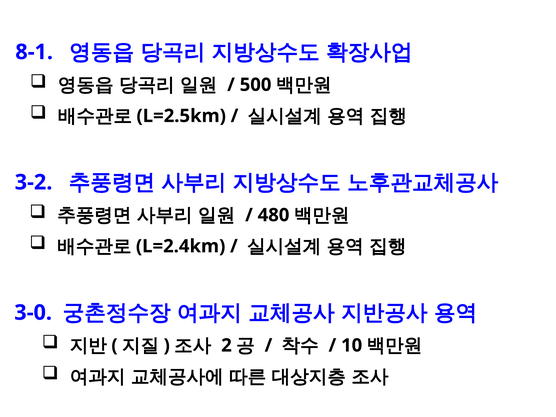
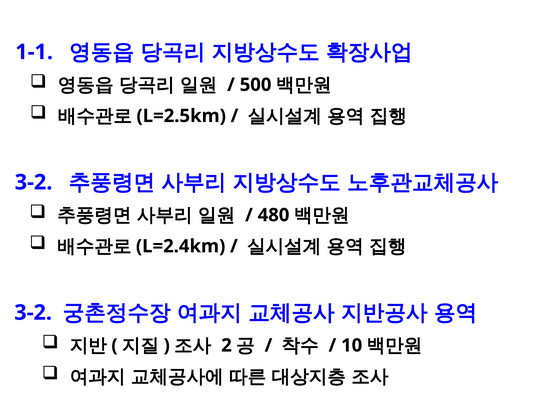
8-1: 8-1 -> 1-1
3-0 at (33, 313): 3-0 -> 3-2
